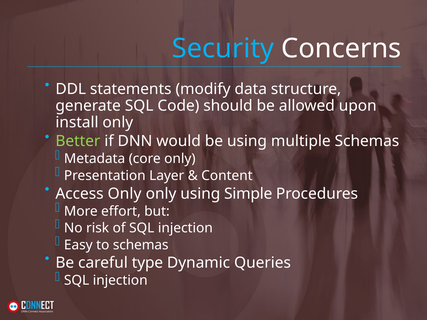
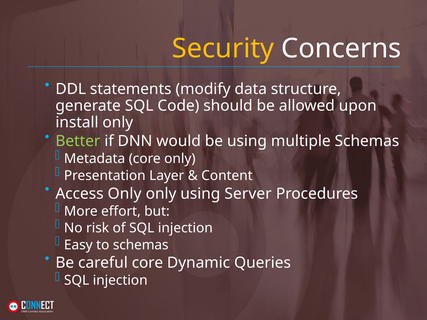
Security colour: light blue -> yellow
Simple: Simple -> Server
careful type: type -> core
